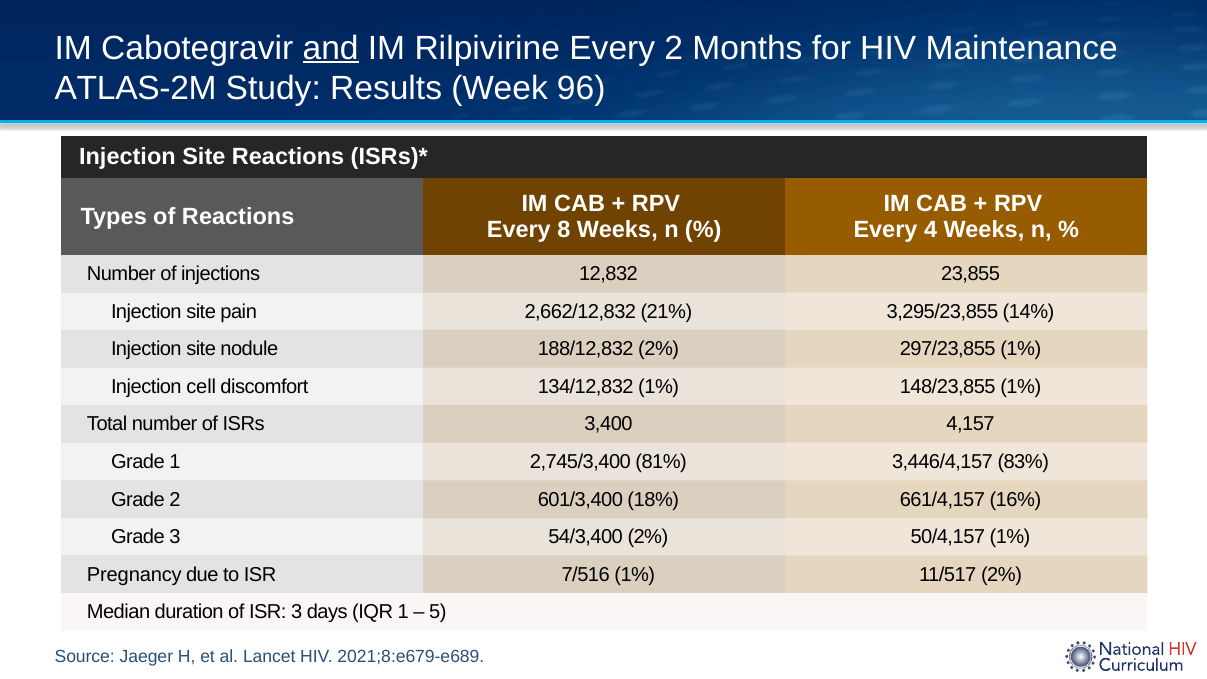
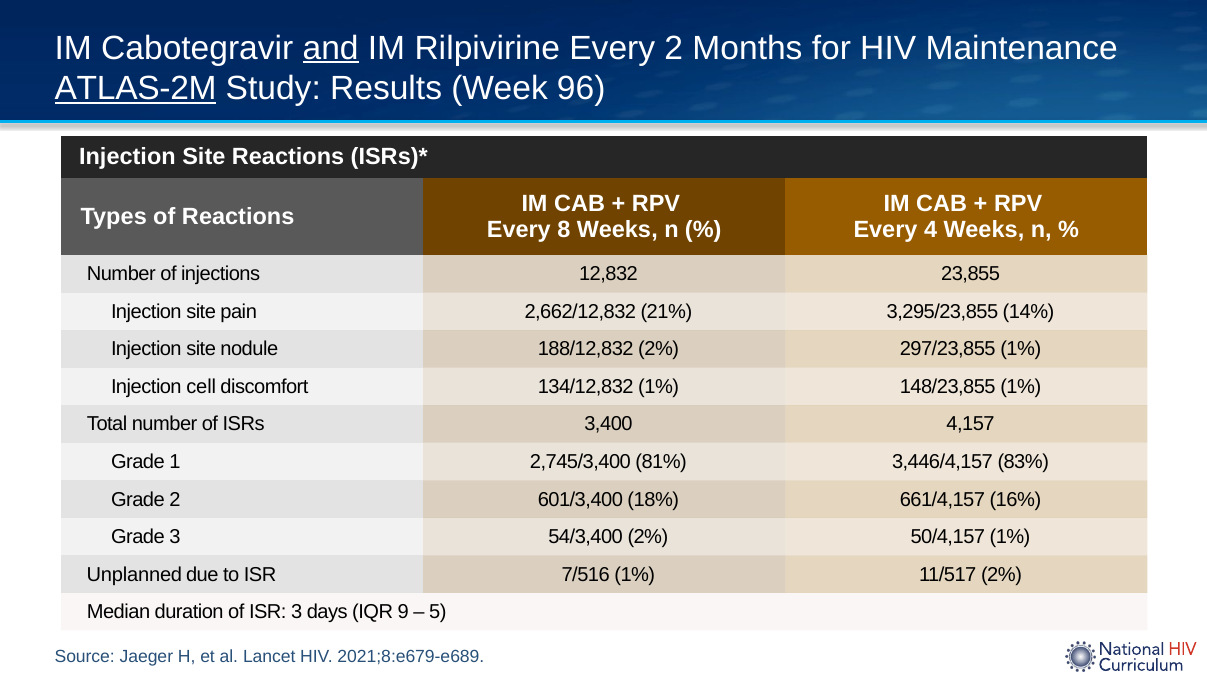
ATLAS-2M underline: none -> present
Pregnancy: Pregnancy -> Unplanned
IQR 1: 1 -> 9
